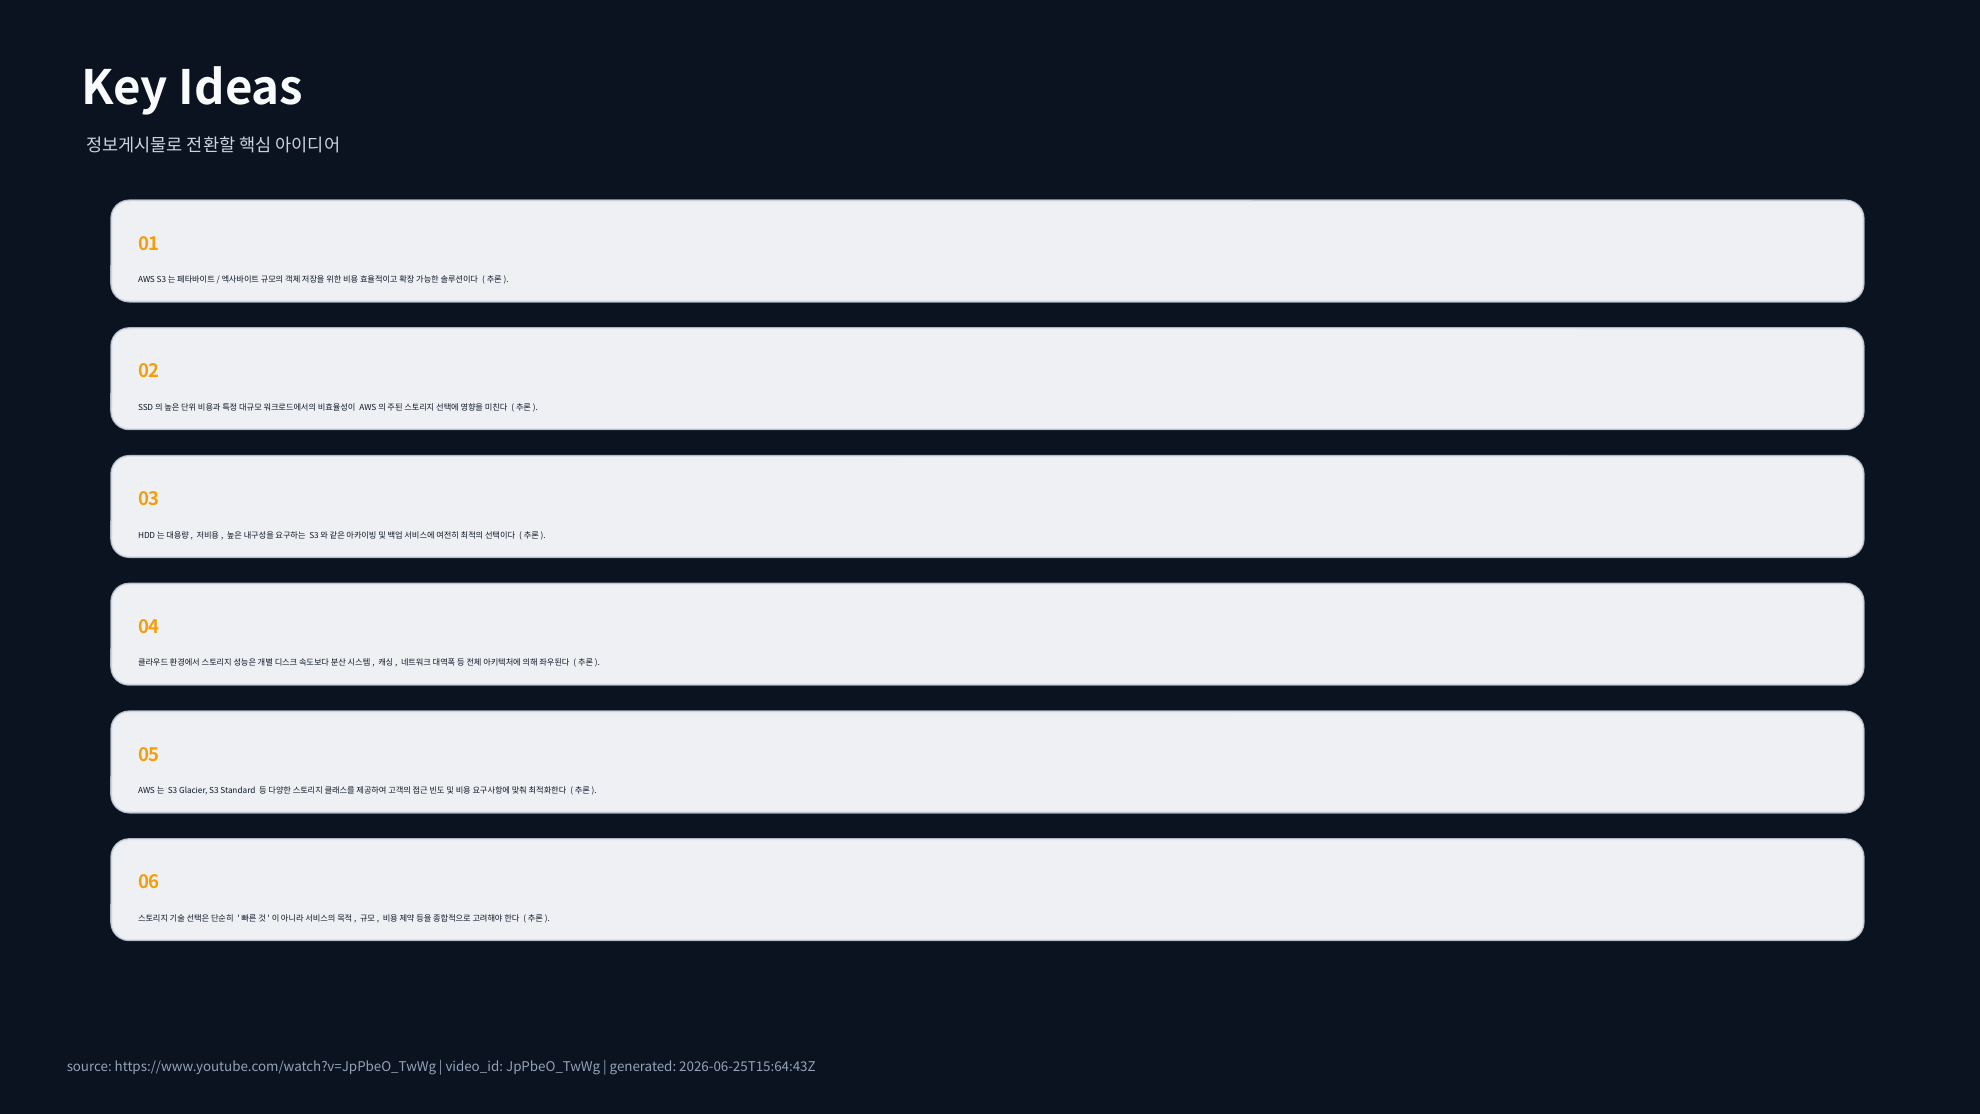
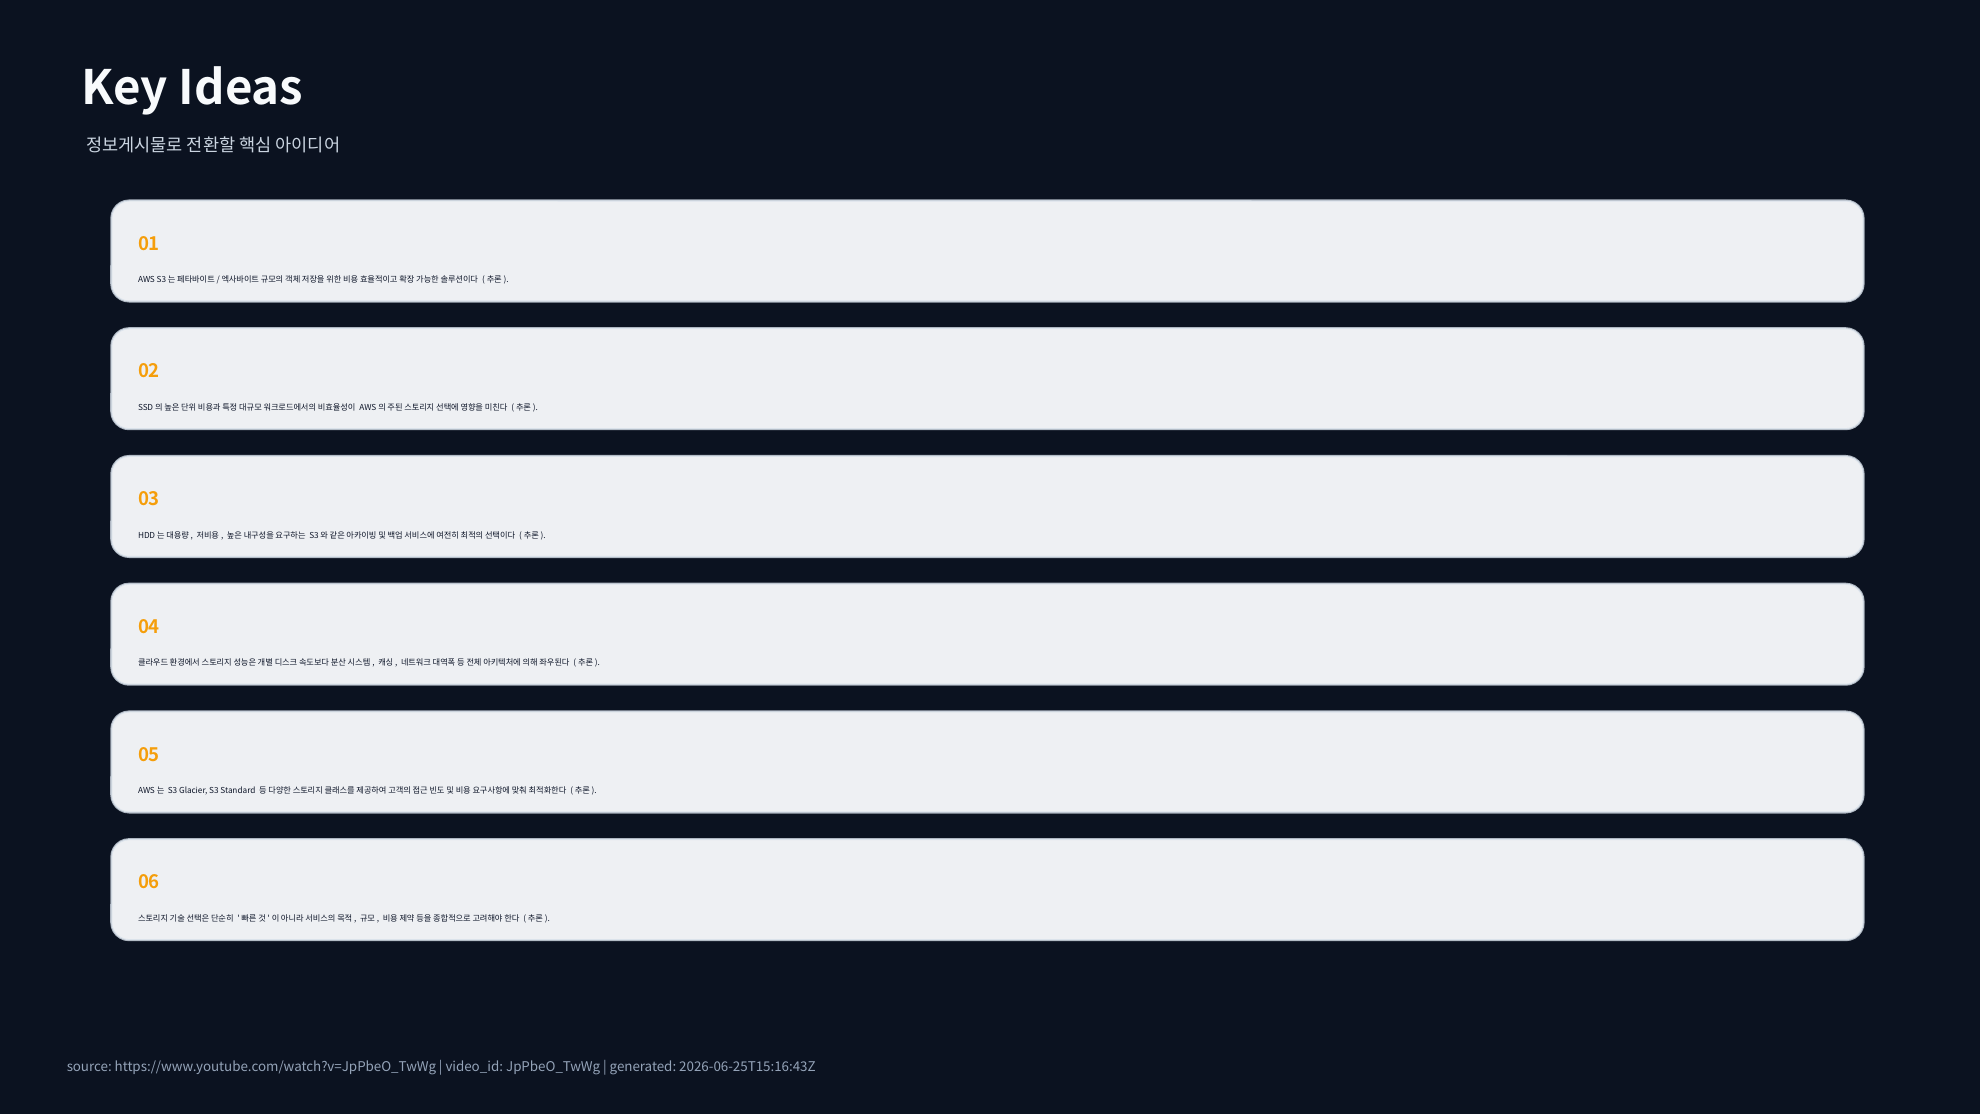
2026-06-25T15:64:43Z: 2026-06-25T15:64:43Z -> 2026-06-25T15:16:43Z
